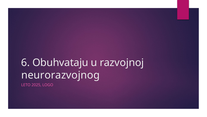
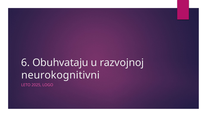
neurorazvojnog: neurorazvojnog -> neurokognitivni
